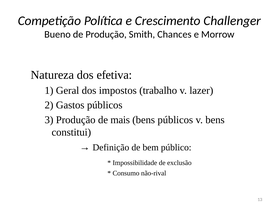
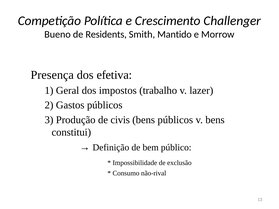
de Produção: Produção -> Residents
Chances: Chances -> Mantido
Natureza: Natureza -> Presença
mais: mais -> civis
